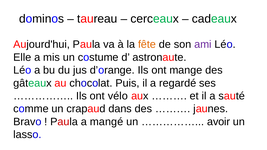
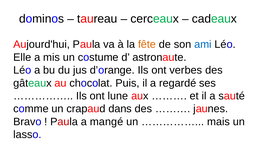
ami colour: purple -> blue
mange: mange -> verbes
vélo: vélo -> lune
avoir: avoir -> mais
